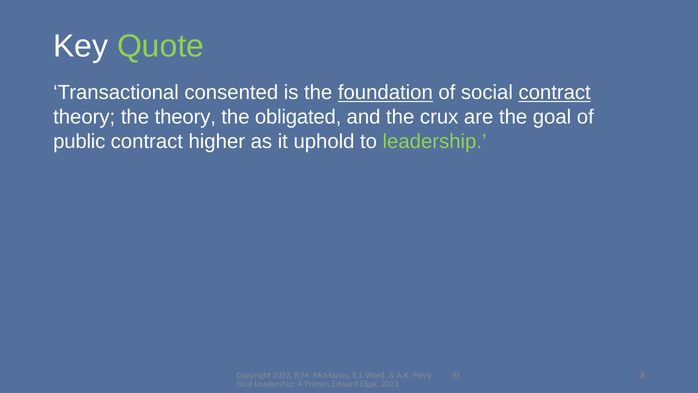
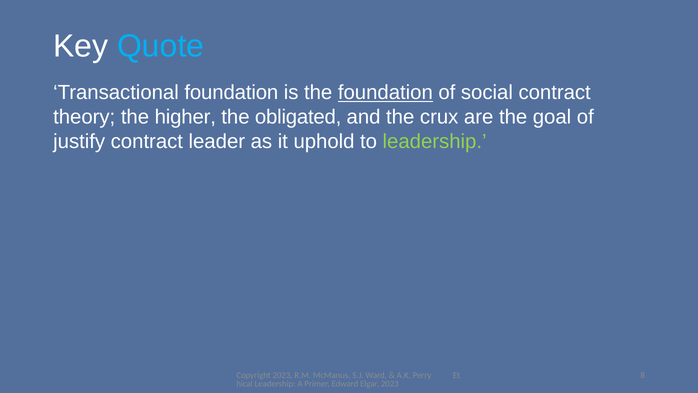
Quote colour: light green -> light blue
Transactional consented: consented -> foundation
contract at (555, 93) underline: present -> none
the theory: theory -> higher
public: public -> justify
higher: higher -> leader
